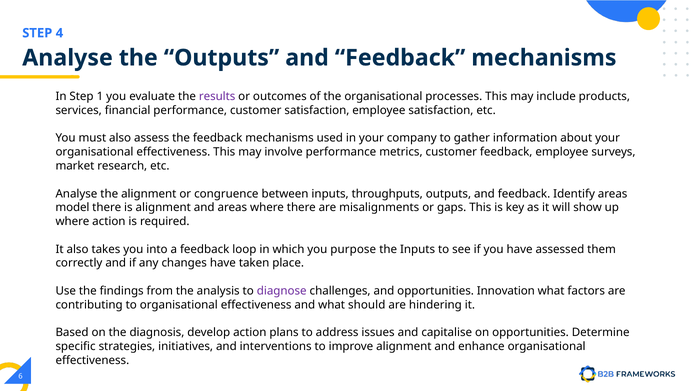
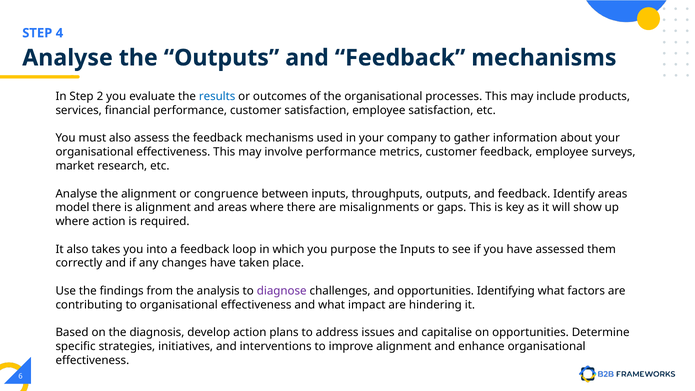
1: 1 -> 2
results colour: purple -> blue
Innovation: Innovation -> Identifying
should: should -> impact
